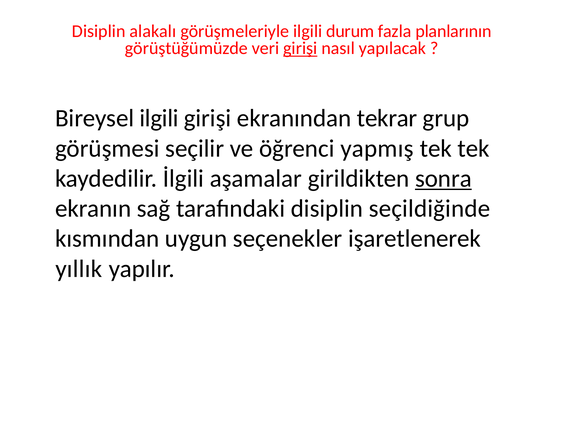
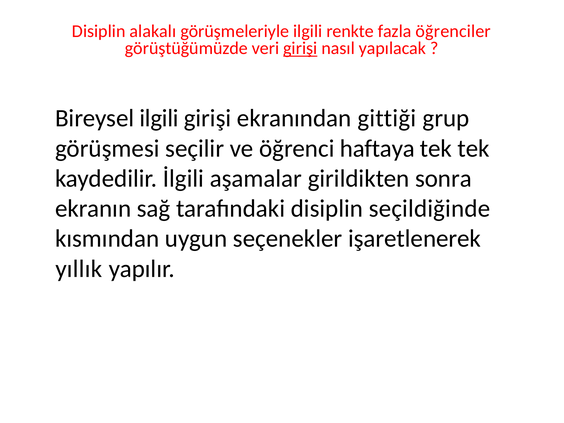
durum: durum -> renkte
planlarının: planlarının -> öğrenciler
tekrar: tekrar -> gittiği
yapmış: yapmış -> haftaya
sonra underline: present -> none
